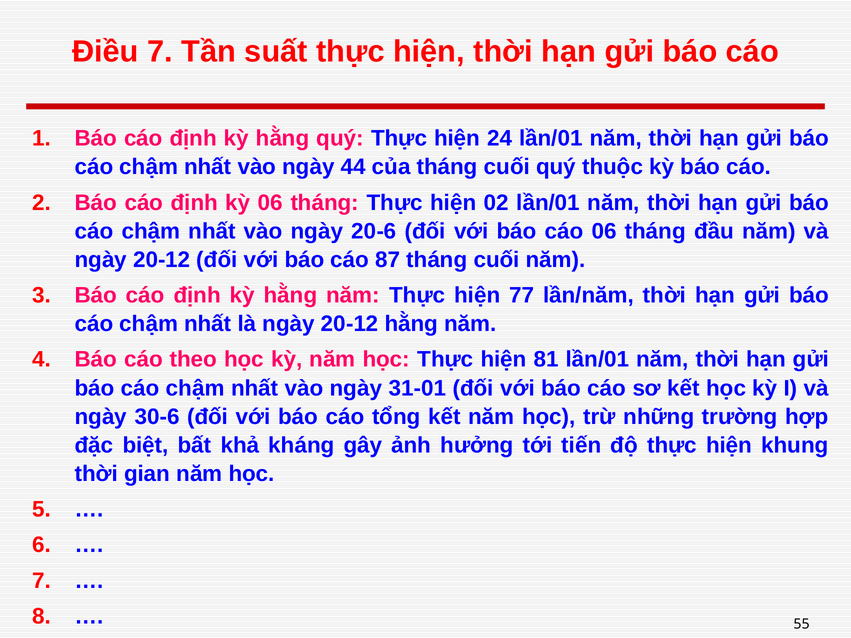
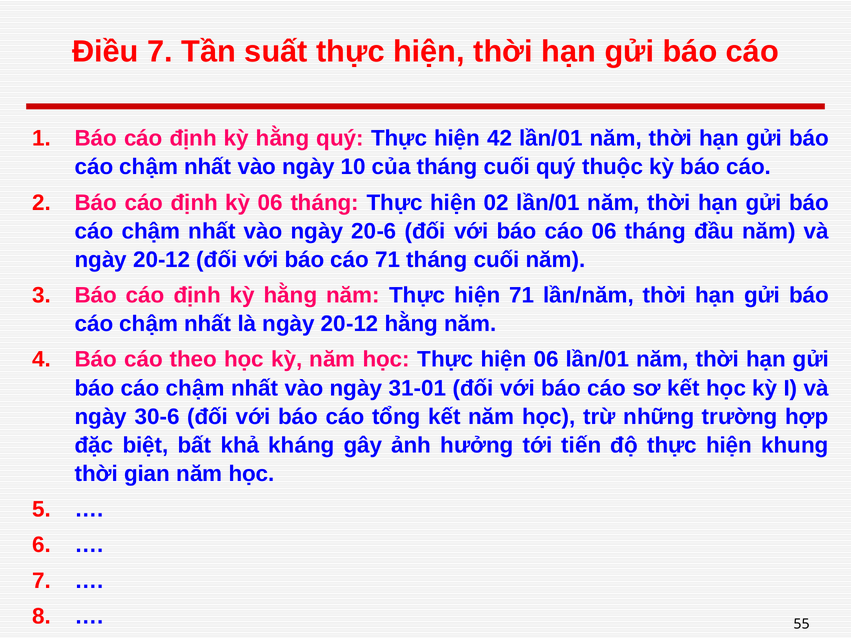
24: 24 -> 42
44: 44 -> 10
cáo 87: 87 -> 71
hiện 77: 77 -> 71
hiện 81: 81 -> 06
